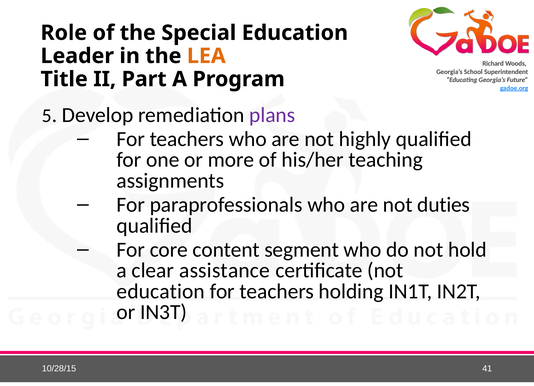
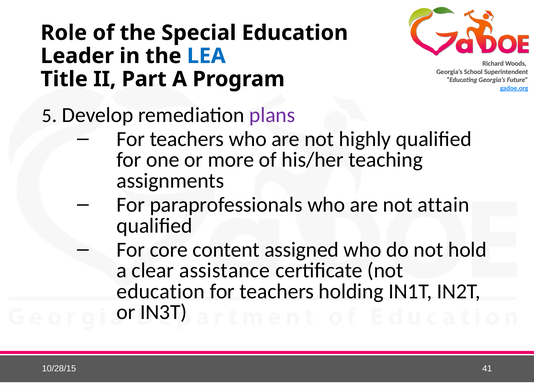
LEA colour: orange -> blue
duties: duties -> attain
segment: segment -> assigned
